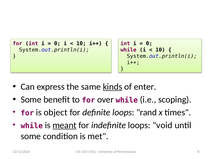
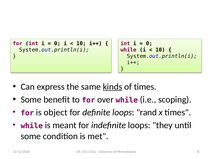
of enter: enter -> times
meant underline: present -> none
void: void -> they
